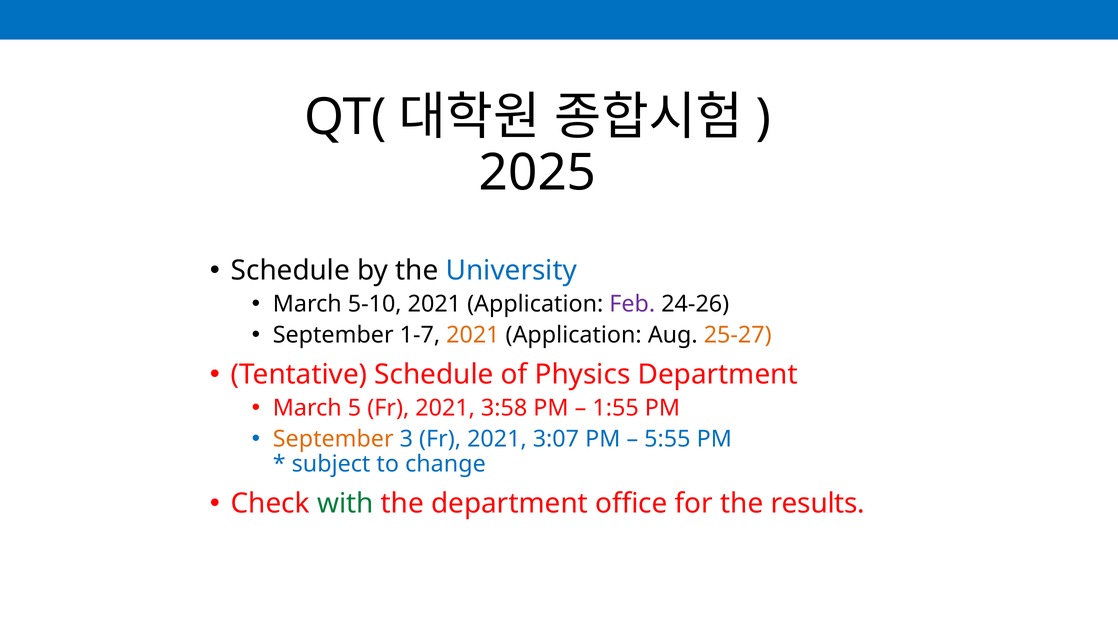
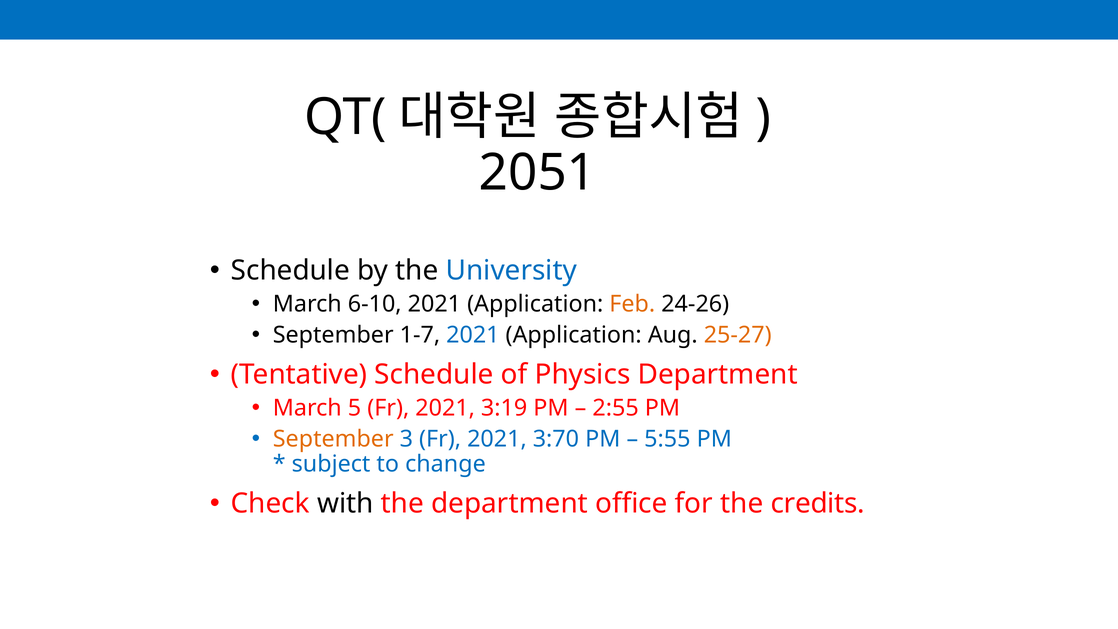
2025: 2025 -> 2051
5-10: 5-10 -> 6-10
Feb colour: purple -> orange
2021 at (473, 335) colour: orange -> blue
3:58: 3:58 -> 3:19
1:55: 1:55 -> 2:55
3:07: 3:07 -> 3:70
with colour: green -> black
results: results -> credits
